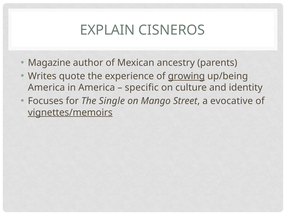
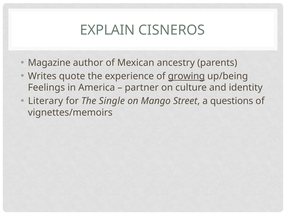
America at (46, 87): America -> Feelings
specific: specific -> partner
Focuses: Focuses -> Literary
evocative: evocative -> questions
vignettes/memoirs underline: present -> none
